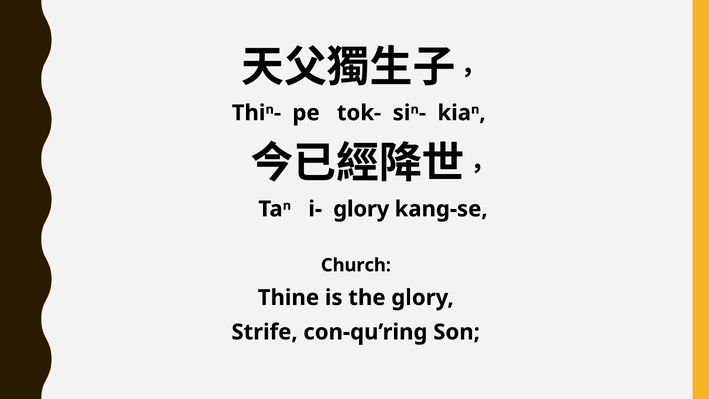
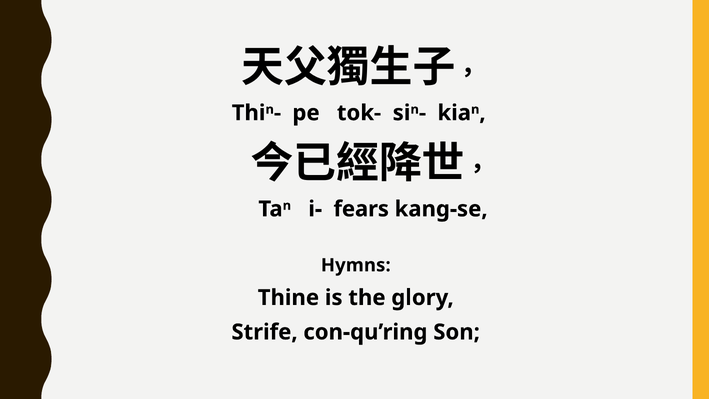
i- glory: glory -> fears
Church: Church -> Hymns
